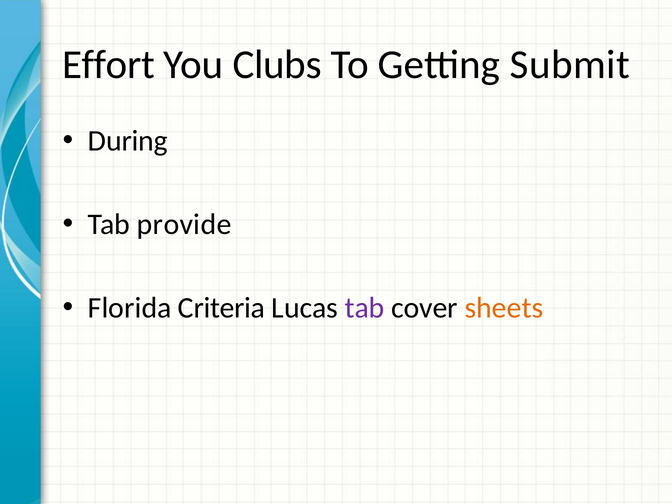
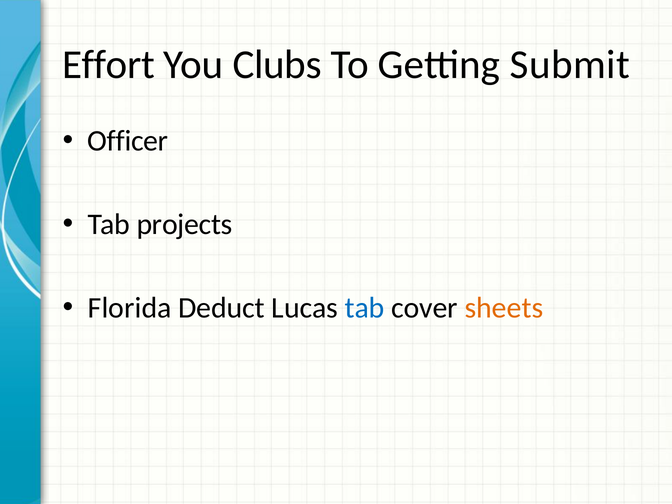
During: During -> Officer
provide: provide -> projects
Criteria: Criteria -> Deduct
tab at (365, 308) colour: purple -> blue
